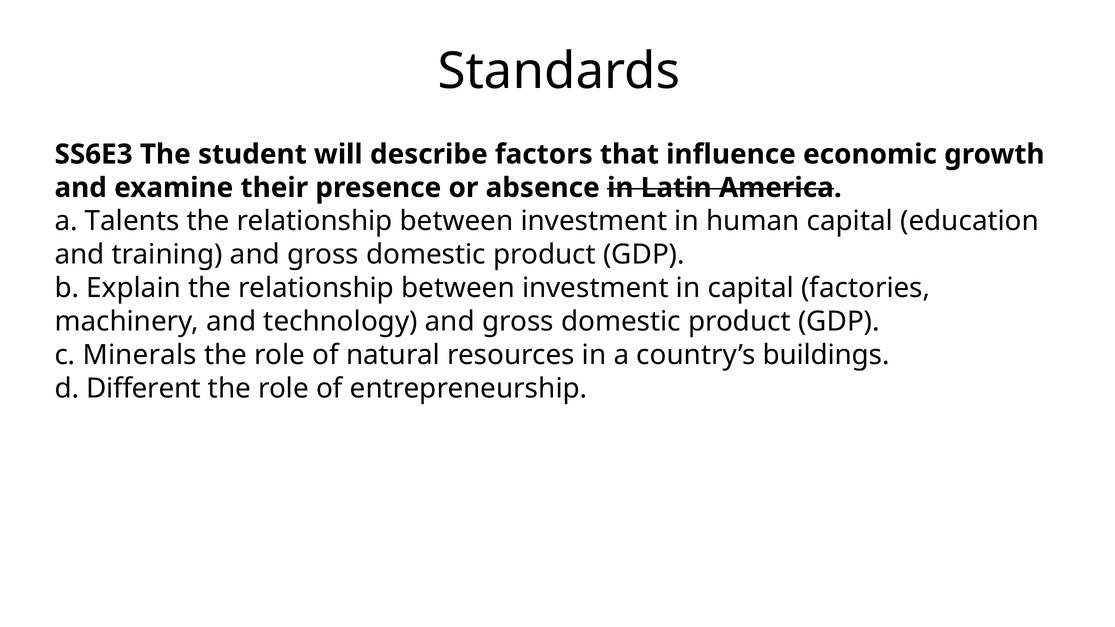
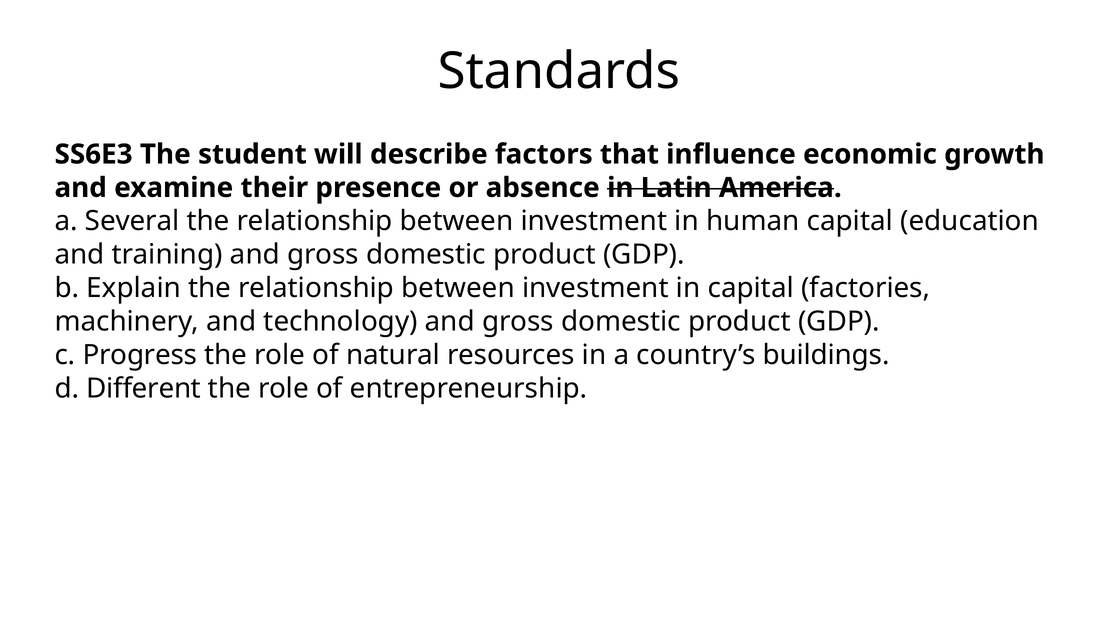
Talents: Talents -> Several
Minerals: Minerals -> Progress
